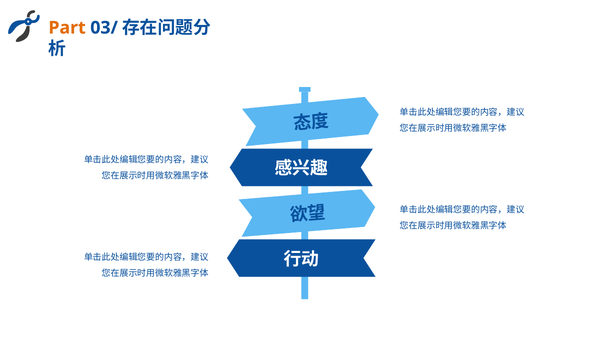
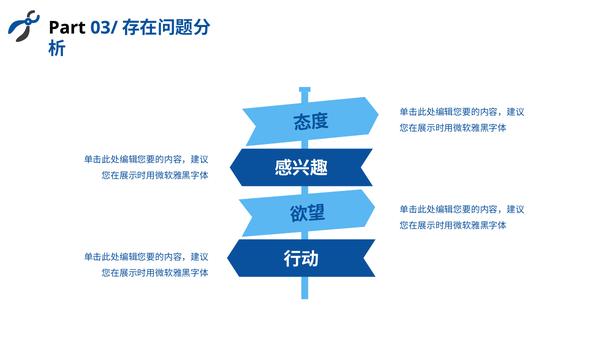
Part colour: orange -> black
